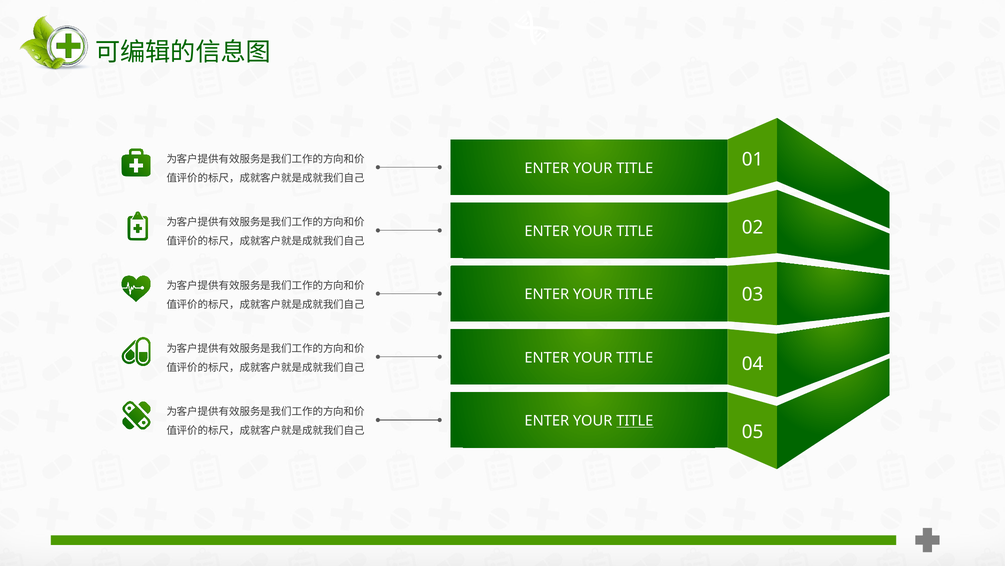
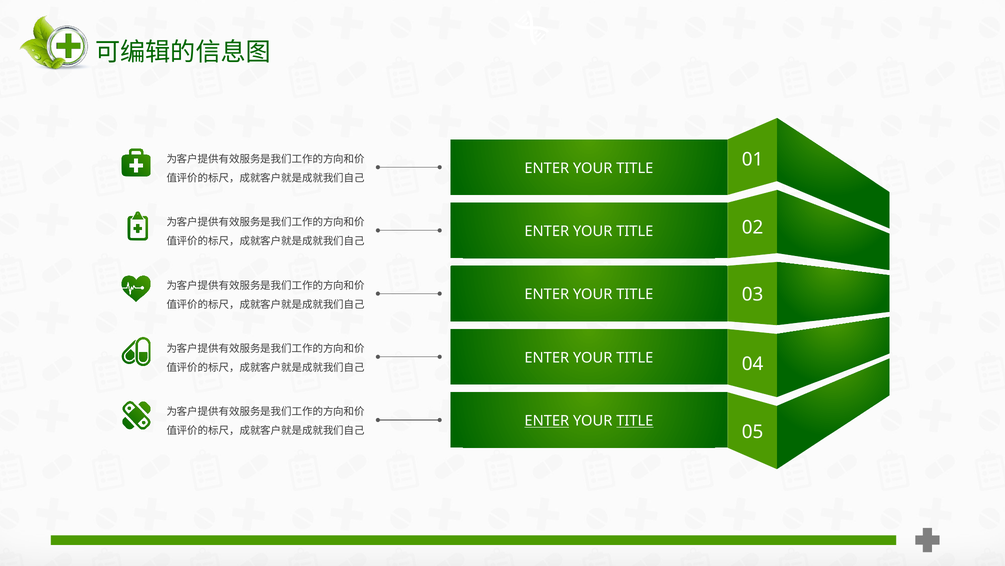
ENTER at (547, 420) underline: none -> present
